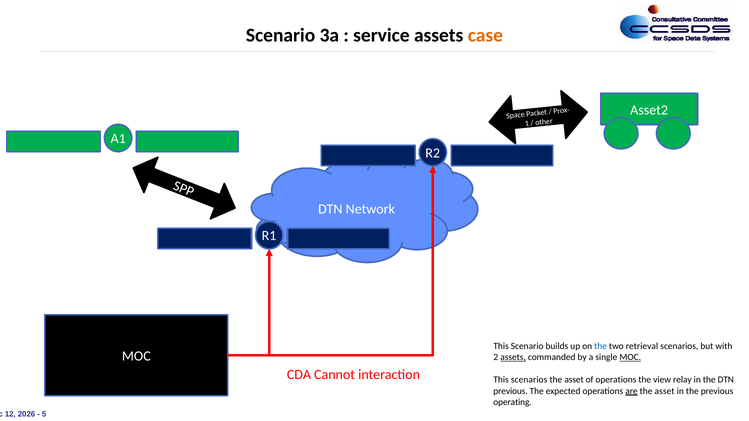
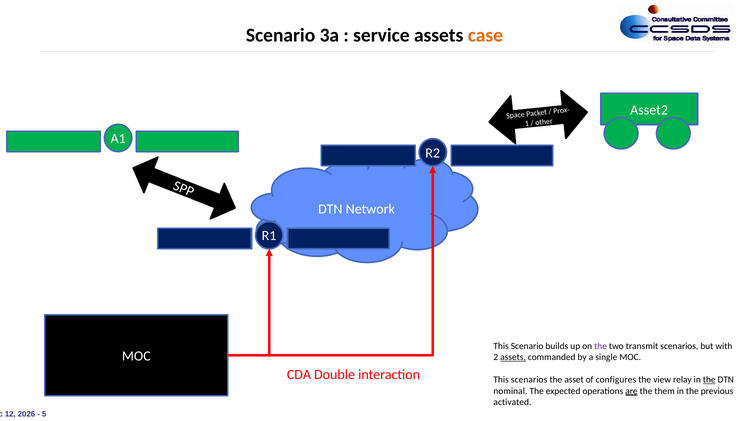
the at (601, 346) colour: blue -> purple
retrieval: retrieval -> transmit
MOC at (630, 358) underline: present -> none
Cannot: Cannot -> Double
of operations: operations -> configures
the at (709, 380) underline: none -> present
previous at (511, 391): previous -> nominal
asset at (665, 391): asset -> them
operating: operating -> activated
